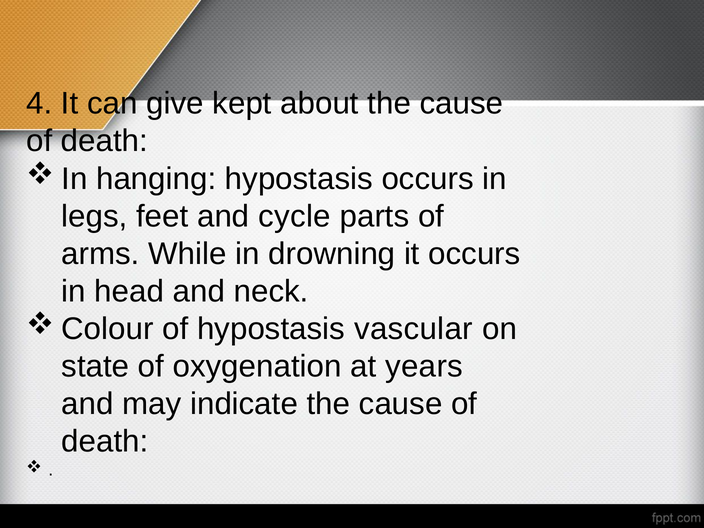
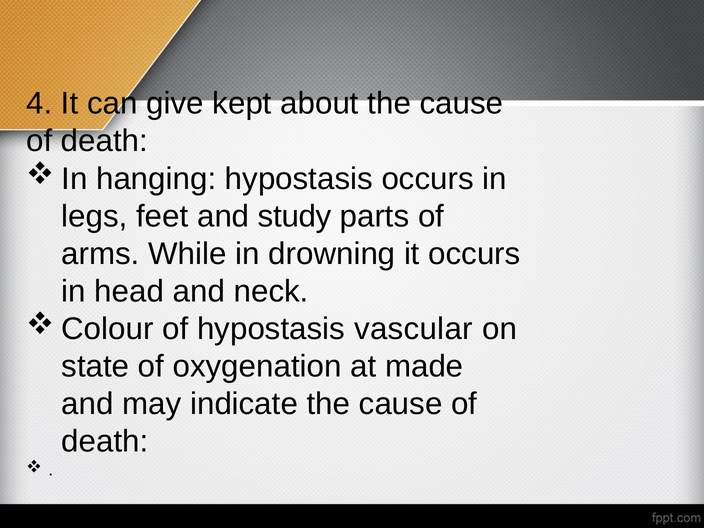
cycle: cycle -> study
years: years -> made
